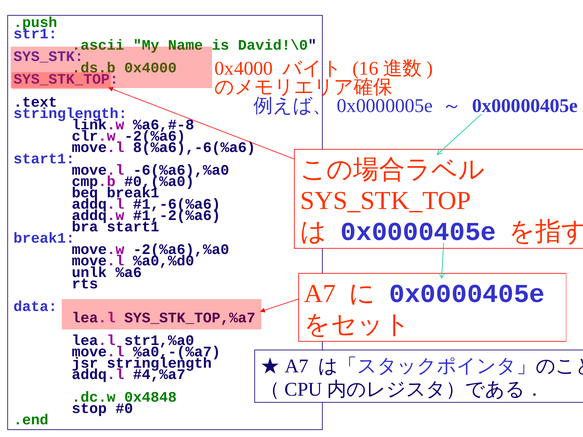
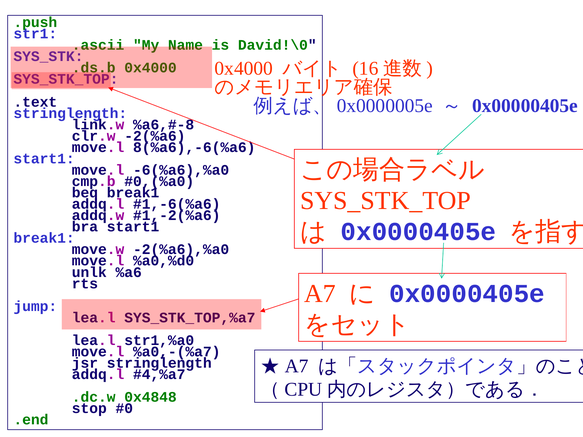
data: data -> jump
